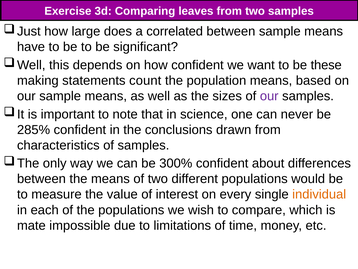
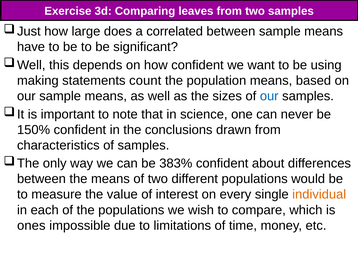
these: these -> using
our at (269, 96) colour: purple -> blue
285%: 285% -> 150%
300%: 300% -> 383%
mate: mate -> ones
